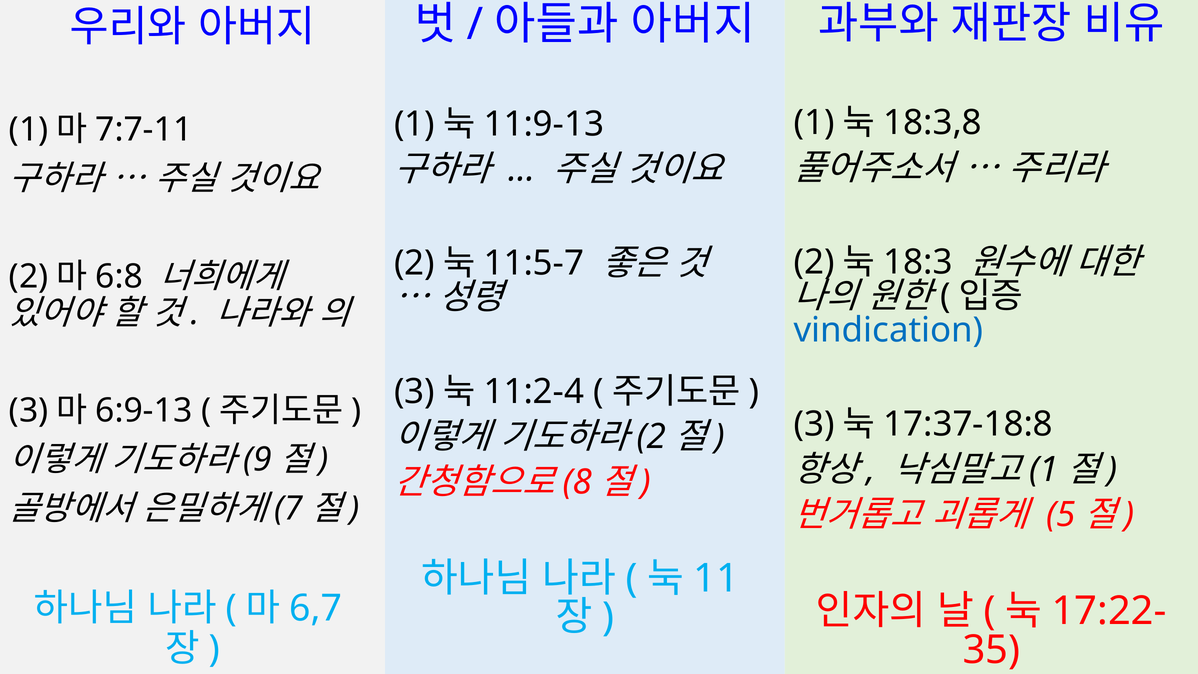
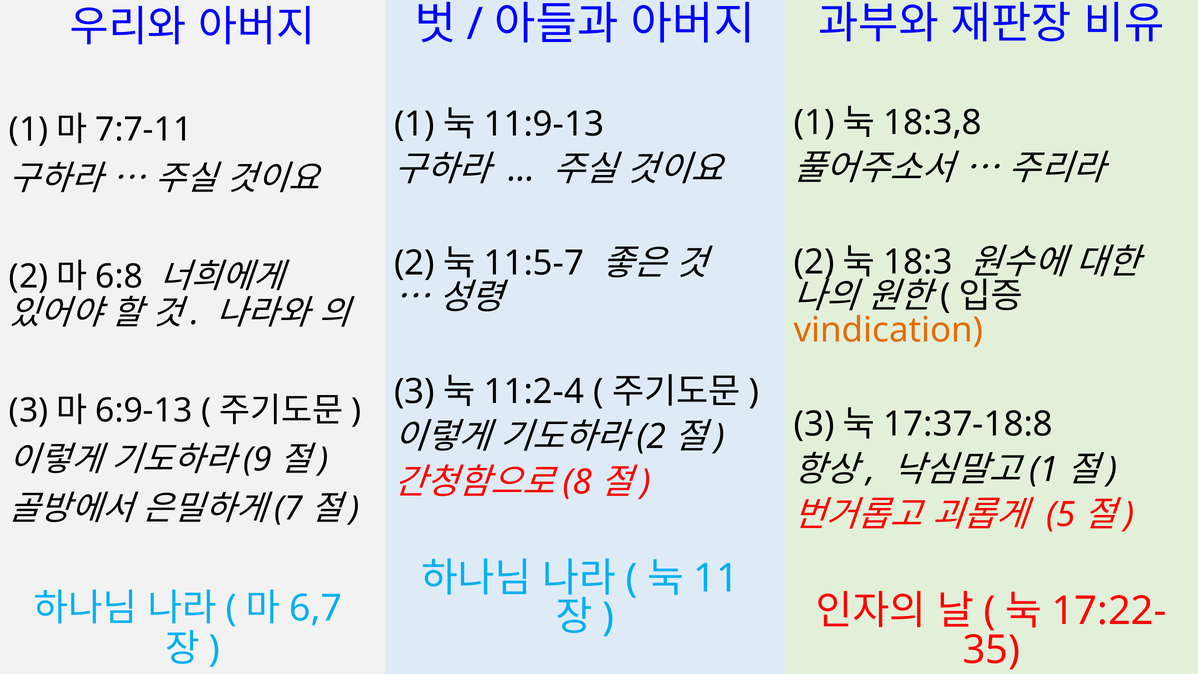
vindication colour: blue -> orange
